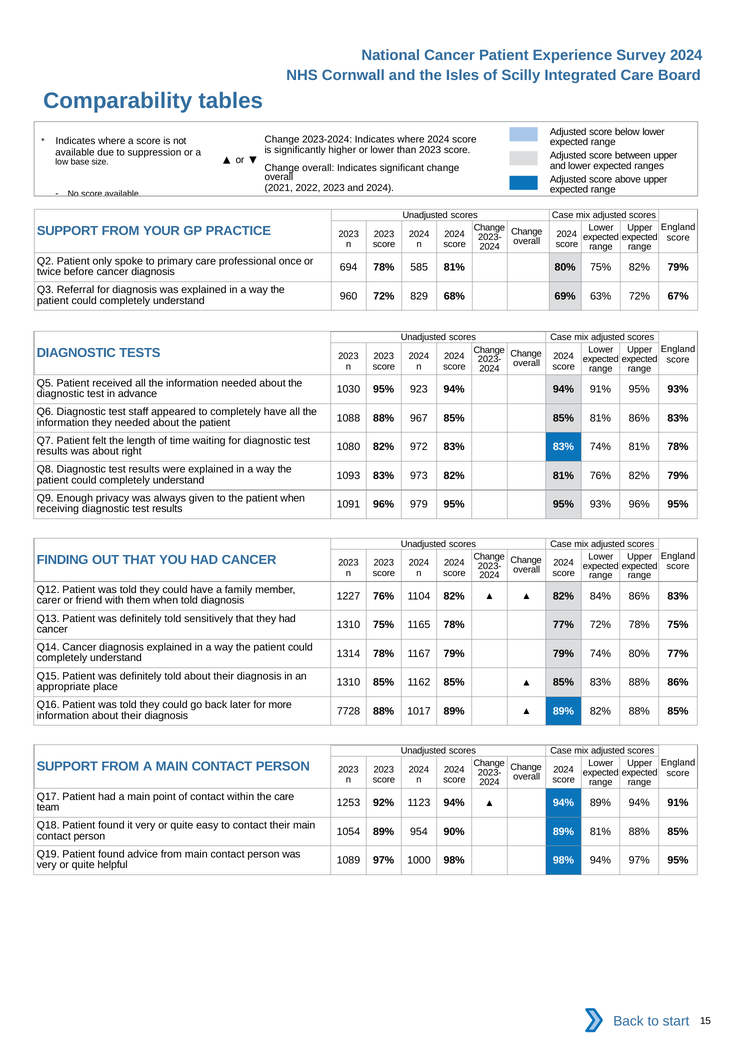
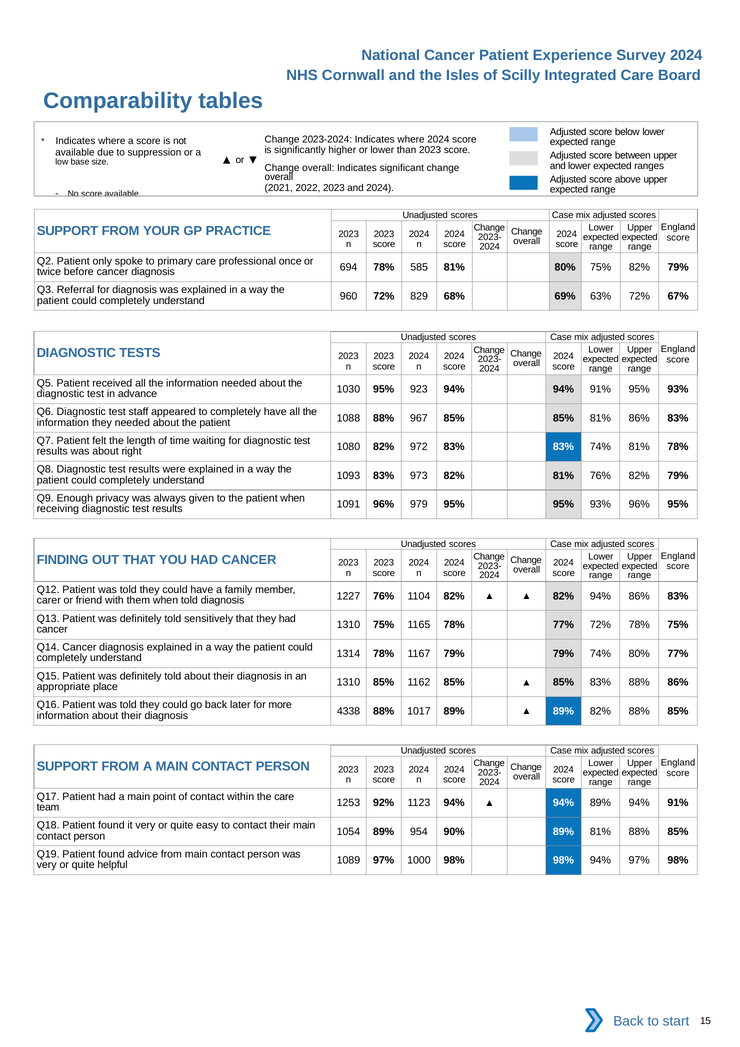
82% 84%: 84% -> 94%
7728: 7728 -> 4338
97% 95%: 95% -> 98%
